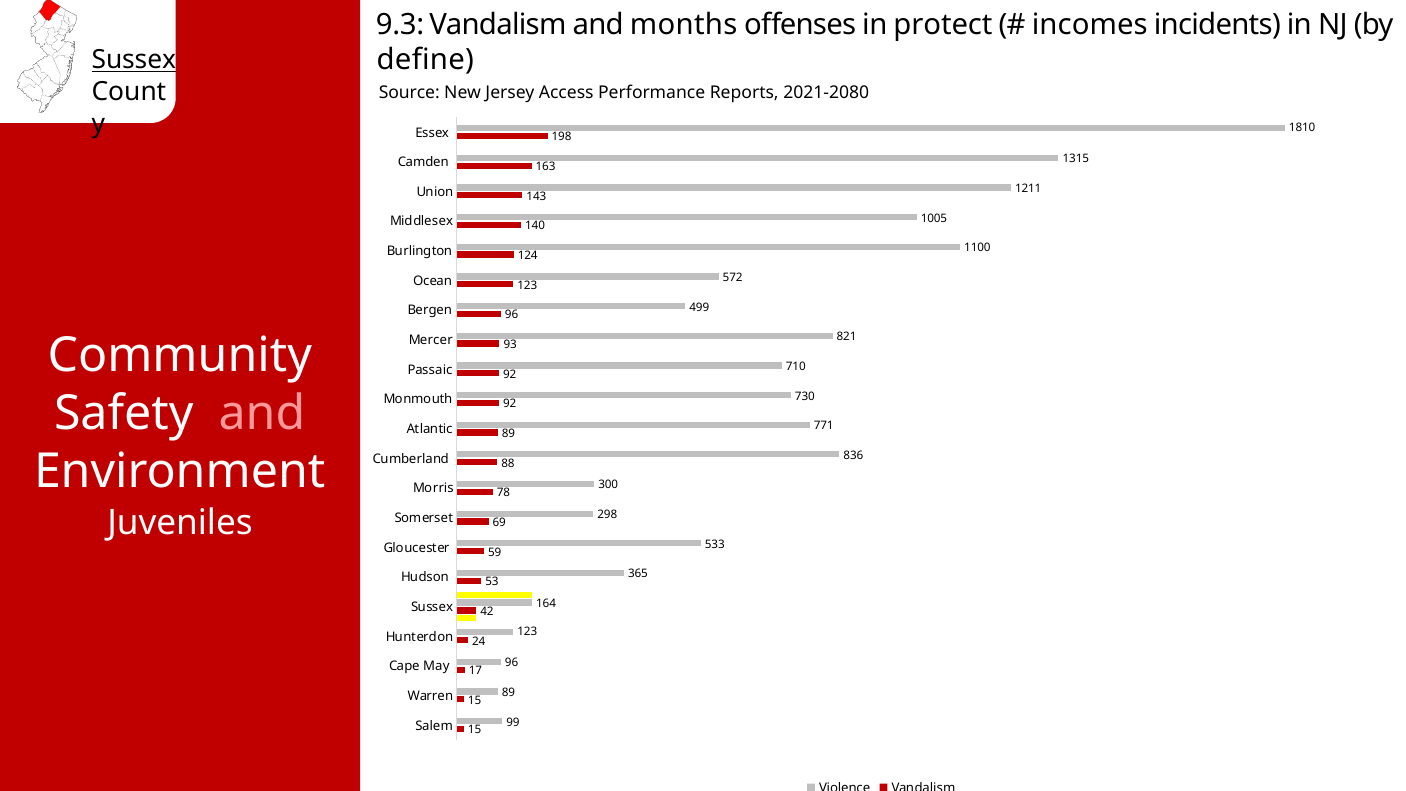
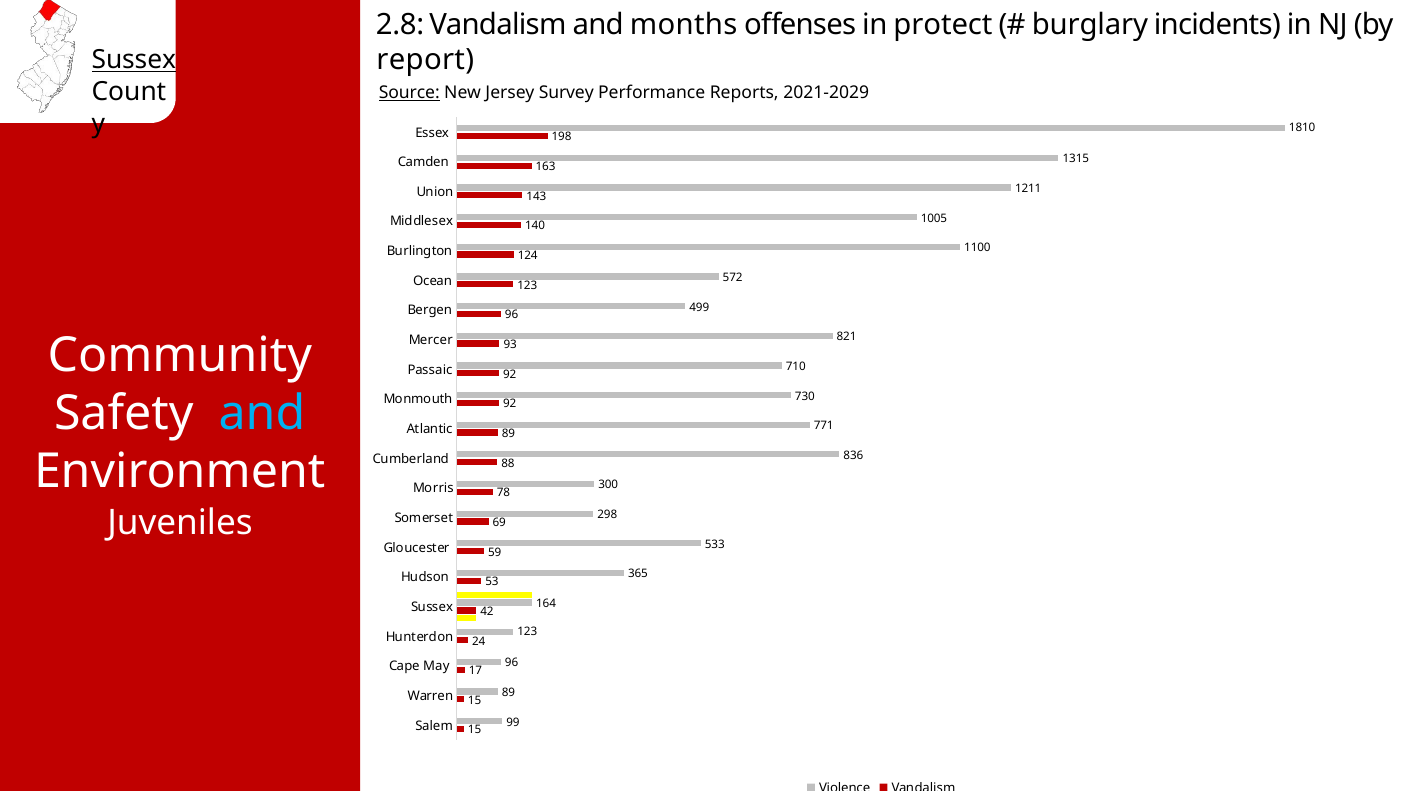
9.3: 9.3 -> 2.8
incomes: incomes -> burglary
define: define -> report
Source underline: none -> present
Access: Access -> Survey
2021-2080: 2021-2080 -> 2021-2029
and at (262, 413) colour: pink -> light blue
